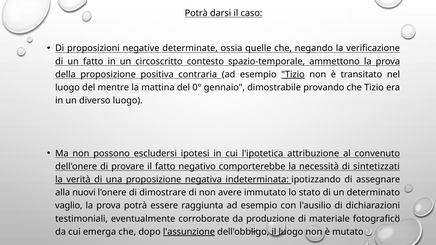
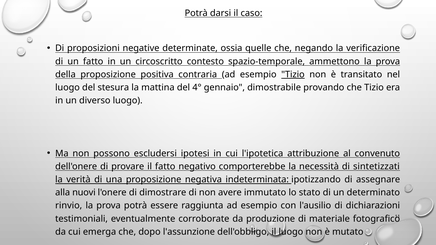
mentre: mentre -> stesura
0°: 0° -> 4°
vaglio: vaglio -> rinvio
l'assunzione underline: present -> none
